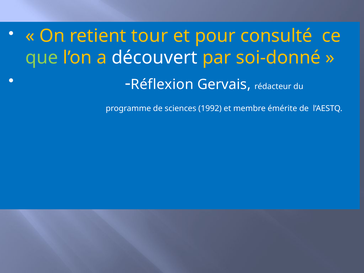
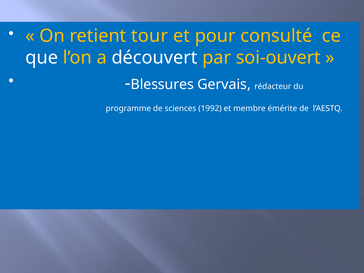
que colour: light green -> white
soi-donné: soi-donné -> soi-ouvert
Réflexion: Réflexion -> Blessures
